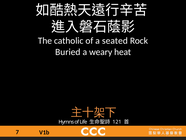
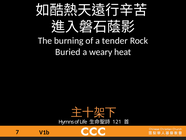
catholic: catholic -> burning
seated: seated -> tender
